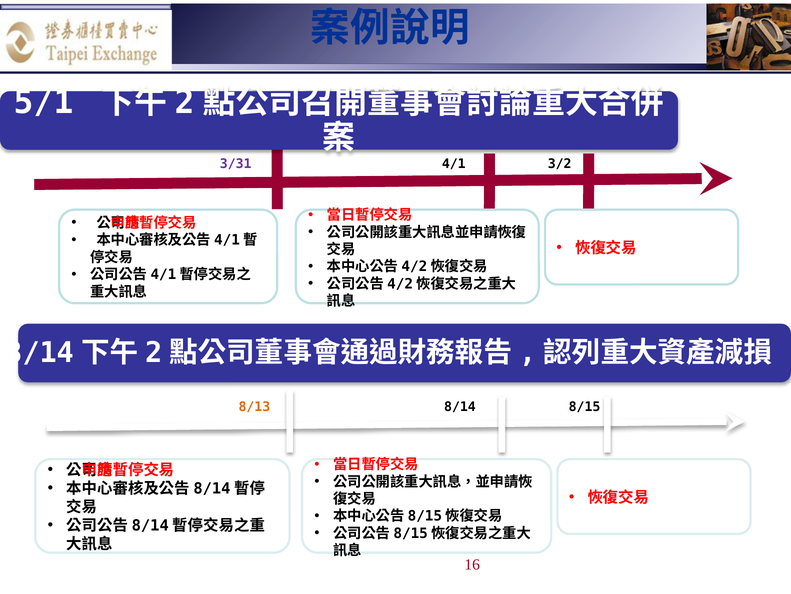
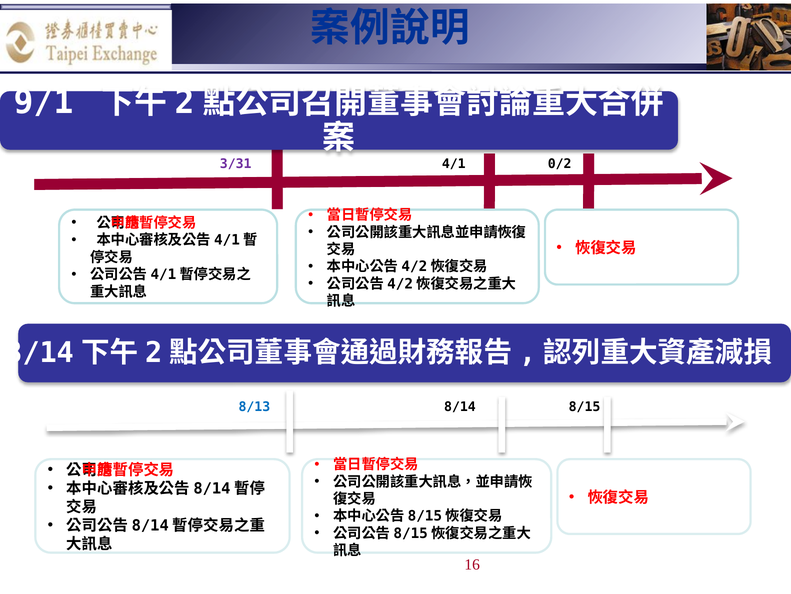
5/1: 5/1 -> 9/1
3/2: 3/2 -> 0/2
8/13 colour: orange -> blue
